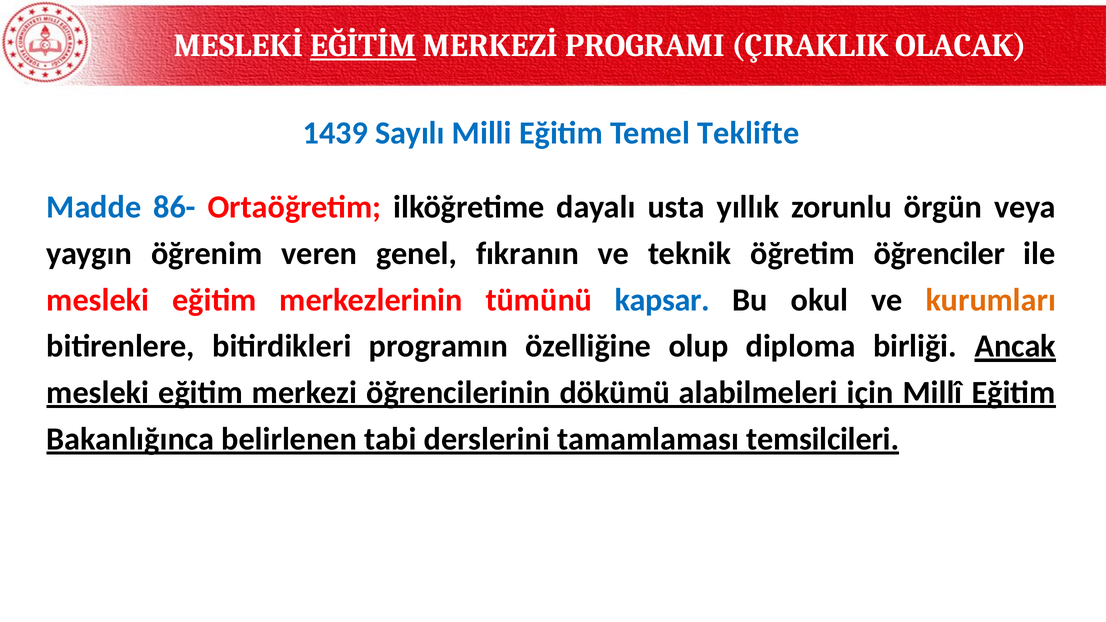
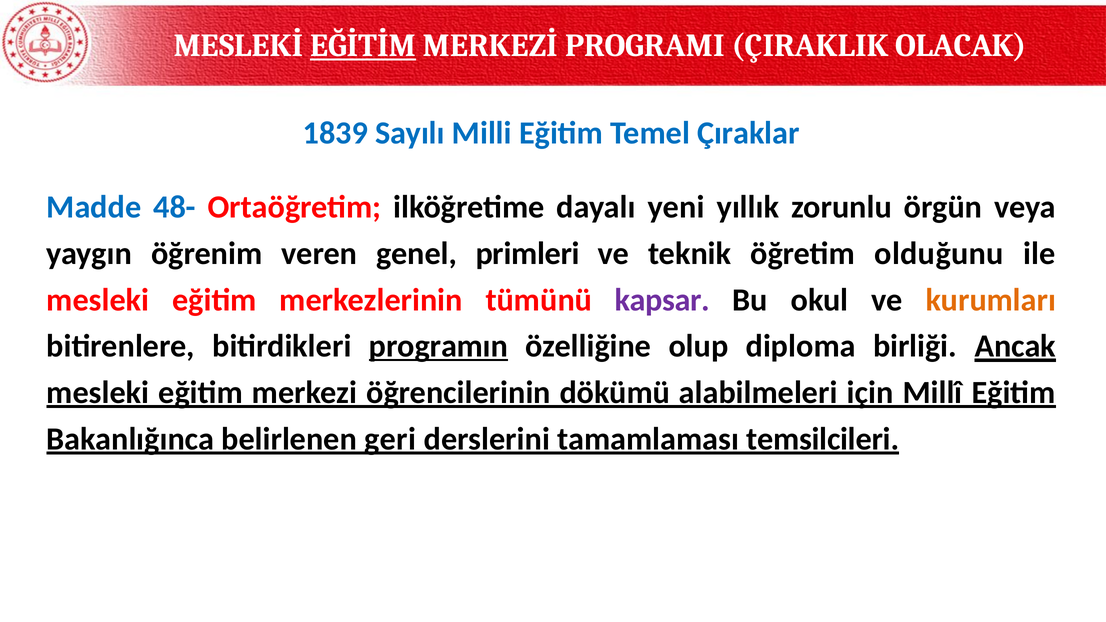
1439: 1439 -> 1839
Teklifte: Teklifte -> Çıraklar
86-: 86- -> 48-
usta: usta -> yeni
fıkranın: fıkranın -> primleri
öğrenciler: öğrenciler -> olduğunu
kapsar colour: blue -> purple
programın underline: none -> present
tabi: tabi -> geri
